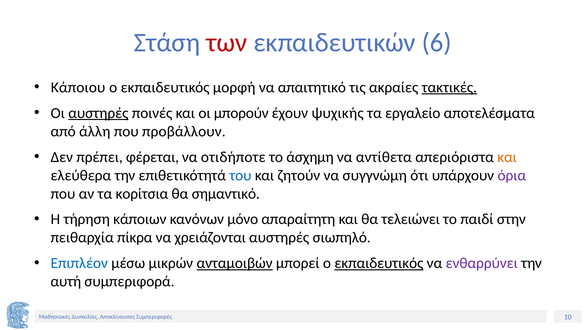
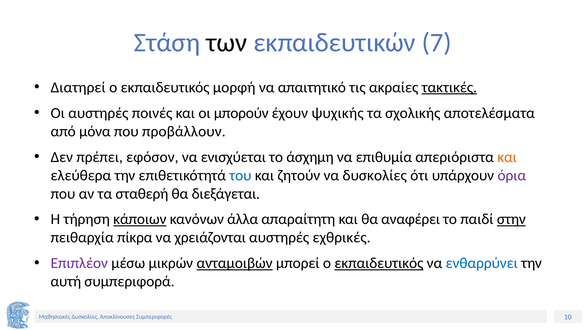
των colour: red -> black
6: 6 -> 7
Κάποιου: Κάποιου -> Διατηρεί
αυστηρές at (98, 113) underline: present -> none
εργαλείο: εργαλείο -> σχολικής
άλλη: άλλη -> μόνα
φέρεται: φέρεται -> εφόσον
οτιδήποτε: οτιδήποτε -> ενισχύεται
αντίθετα: αντίθετα -> επιθυμία
να συγγνώμη: συγγνώμη -> δυσκολίες
κορίτσια: κορίτσια -> σταθερή
σημαντικό: σημαντικό -> διεξάγεται
κάποιων underline: none -> present
μόνο: μόνο -> άλλα
τελειώνει: τελειώνει -> αναφέρει
στην underline: none -> present
σιωπηλό: σιωπηλό -> εχθρικές
Επιπλέον colour: blue -> purple
ενθαρρύνει colour: purple -> blue
